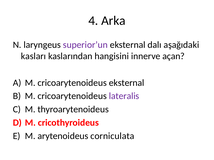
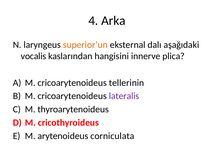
superior’un colour: purple -> orange
kasları: kasları -> vocalis
açan: açan -> plica
cricoarytenoideus eksternal: eksternal -> tellerinin
